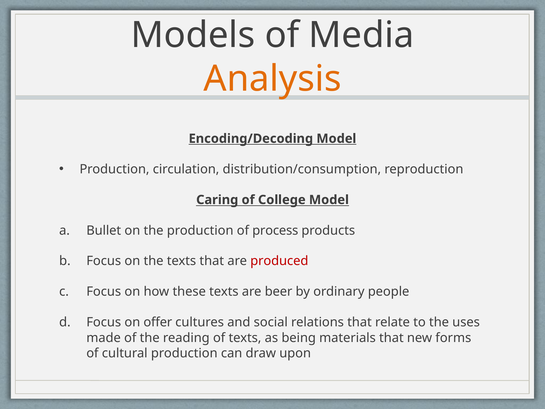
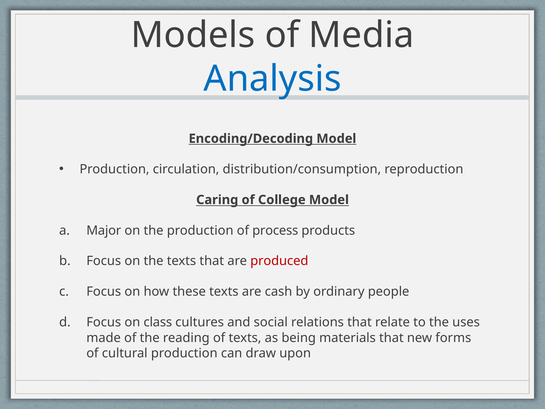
Analysis colour: orange -> blue
Bullet: Bullet -> Major
beer: beer -> cash
offer: offer -> class
